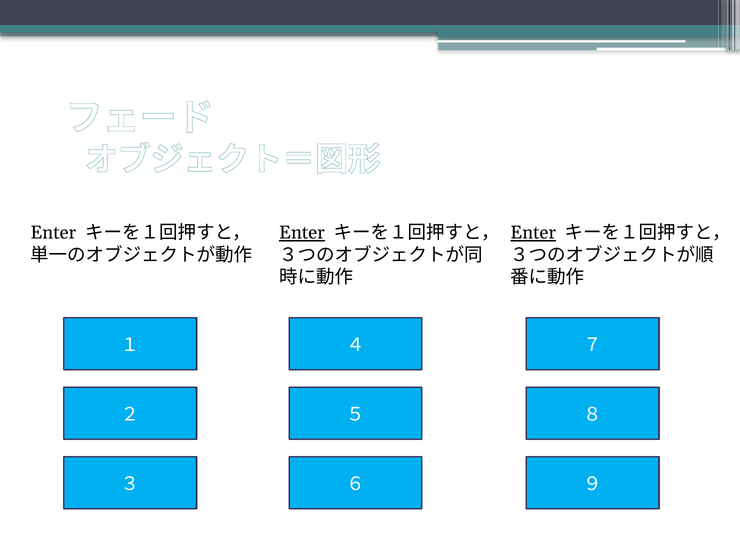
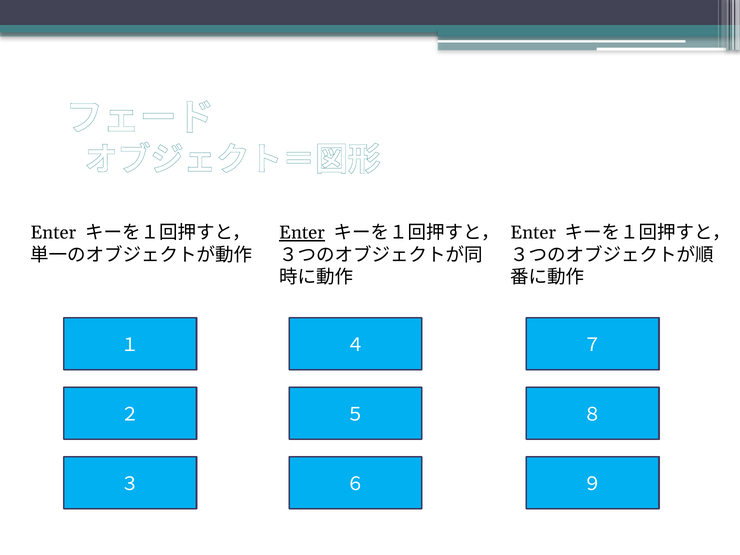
Enter at (533, 233) underline: present -> none
